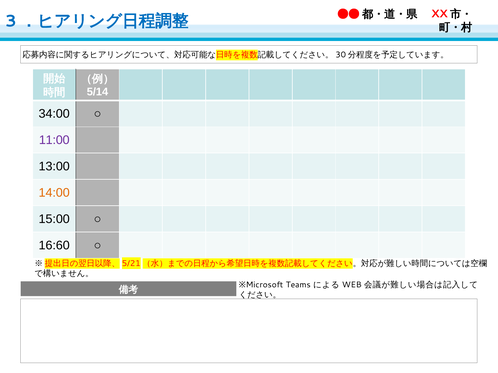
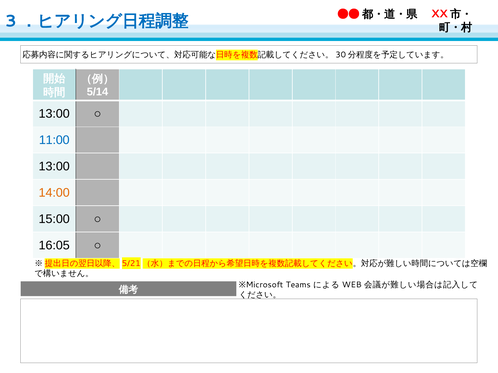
34:00 at (54, 114): 34:00 -> 13:00
11:00 colour: purple -> blue
16:60: 16:60 -> 16:05
